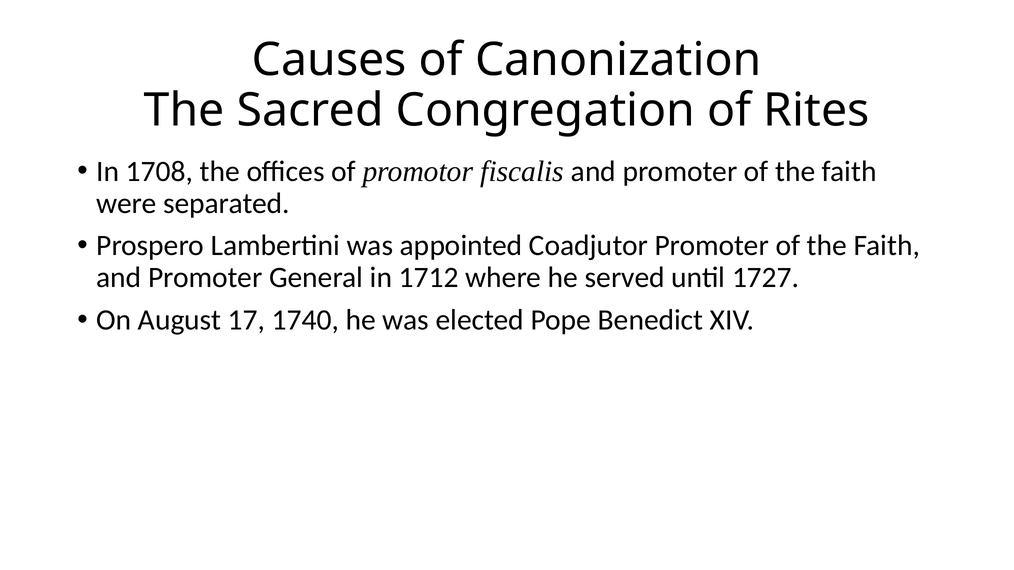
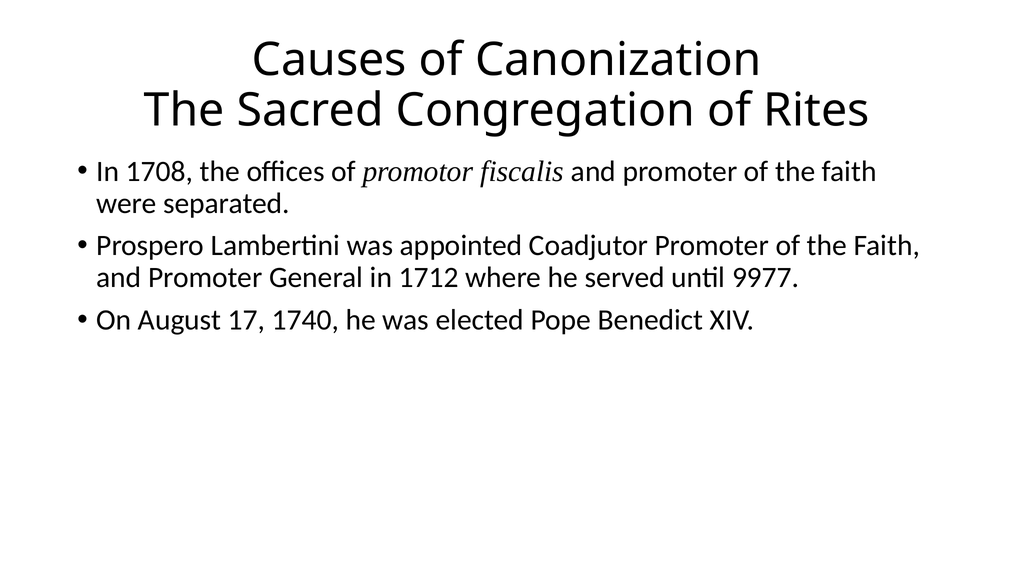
1727: 1727 -> 9977
